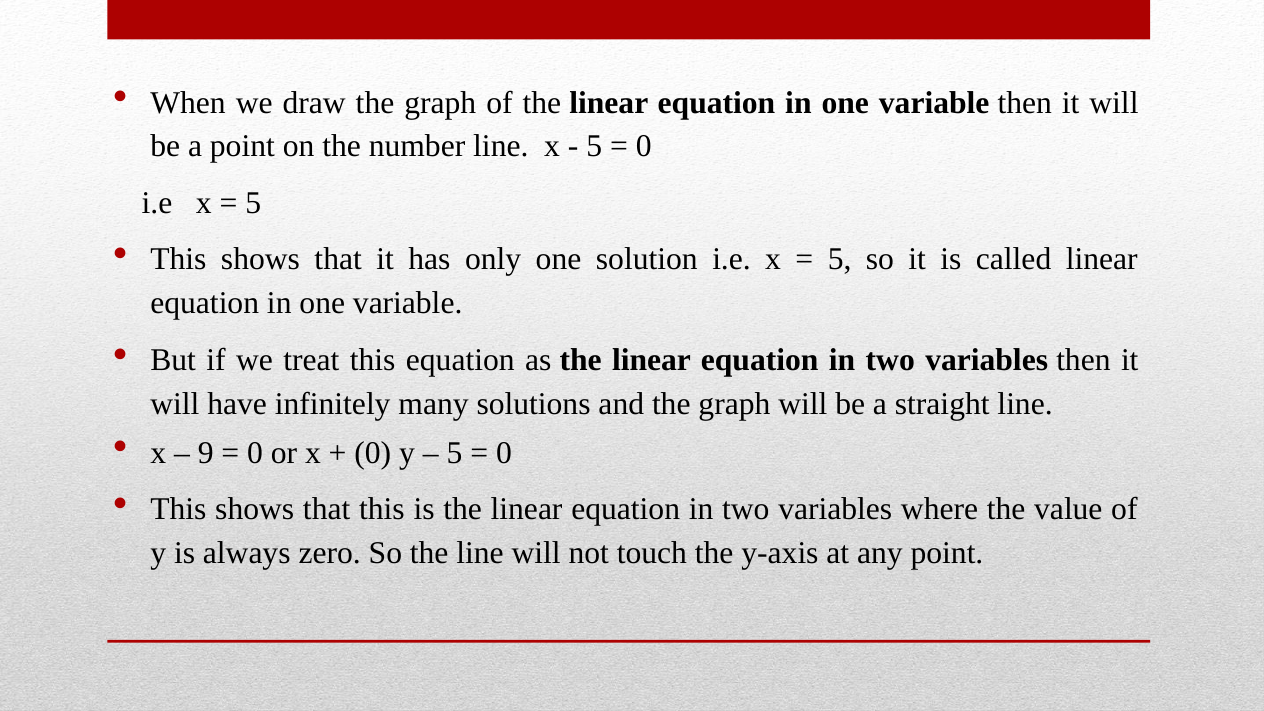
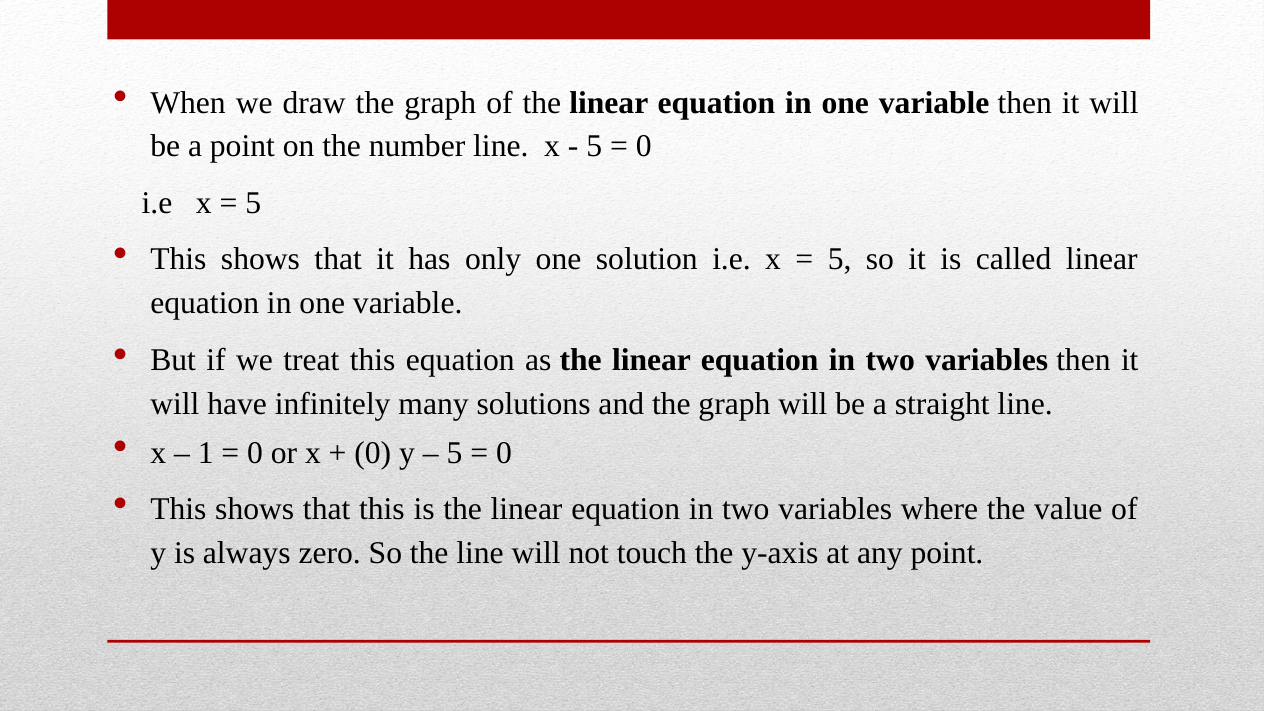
9: 9 -> 1
